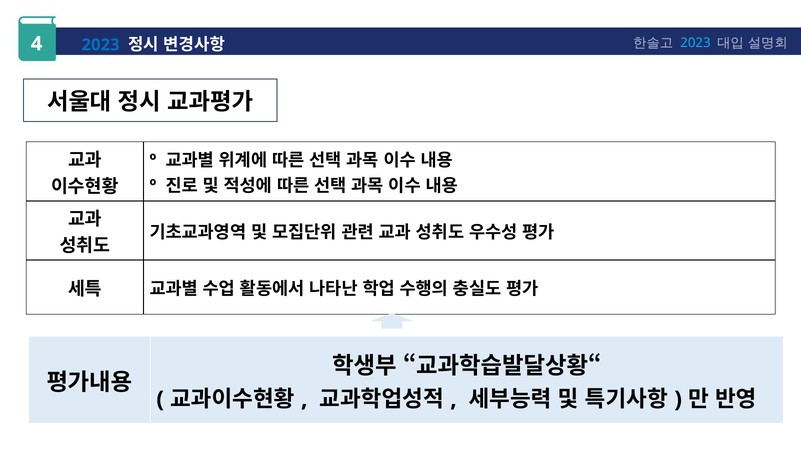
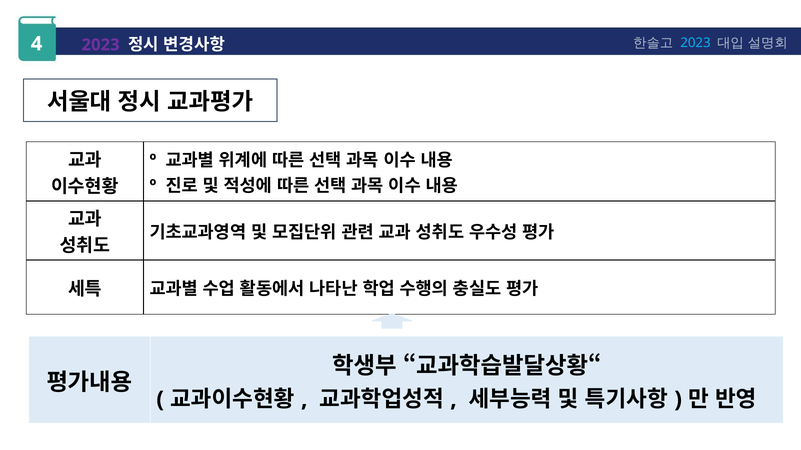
2023 at (101, 45) colour: blue -> purple
